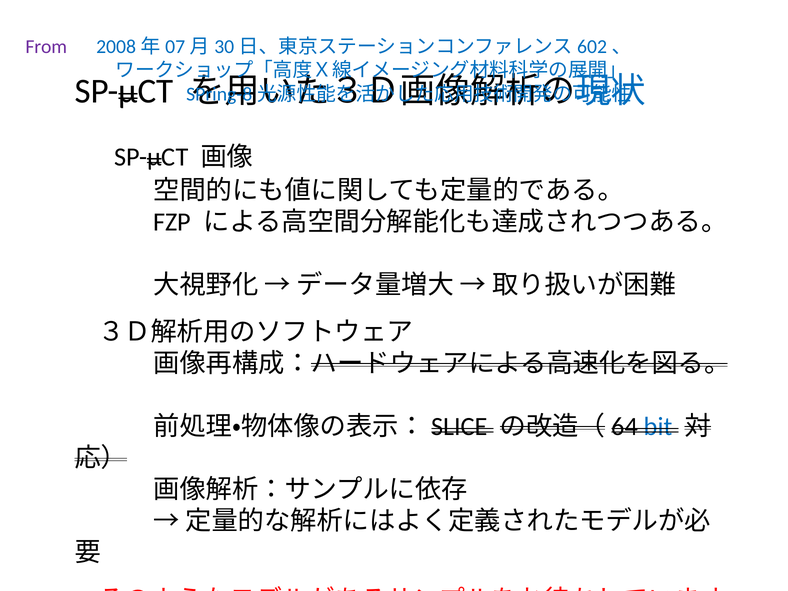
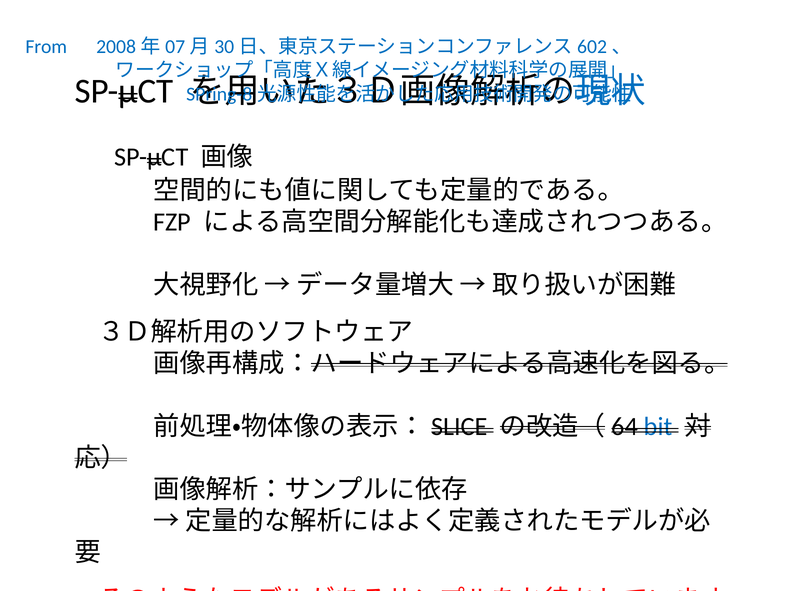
From colour: purple -> blue
